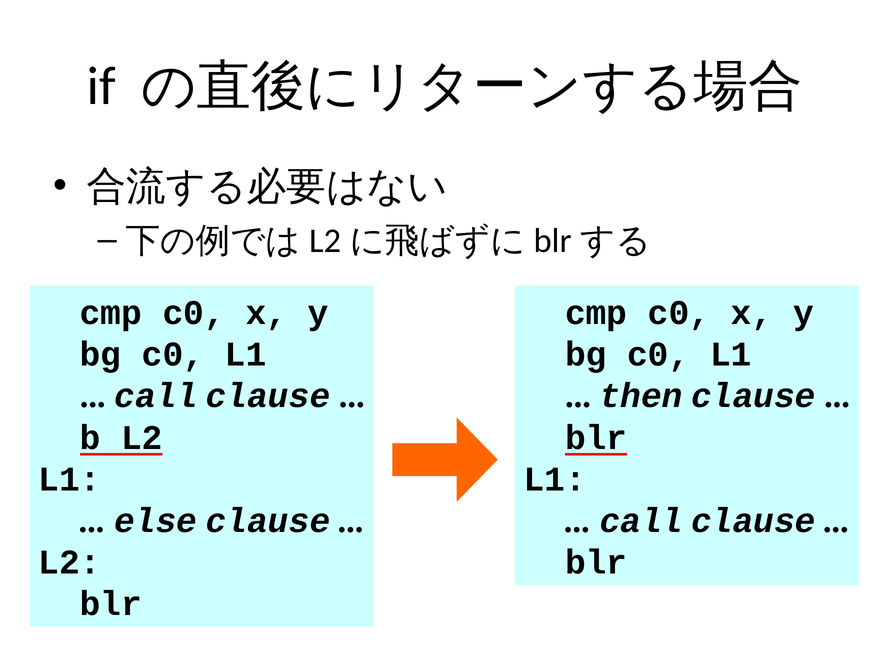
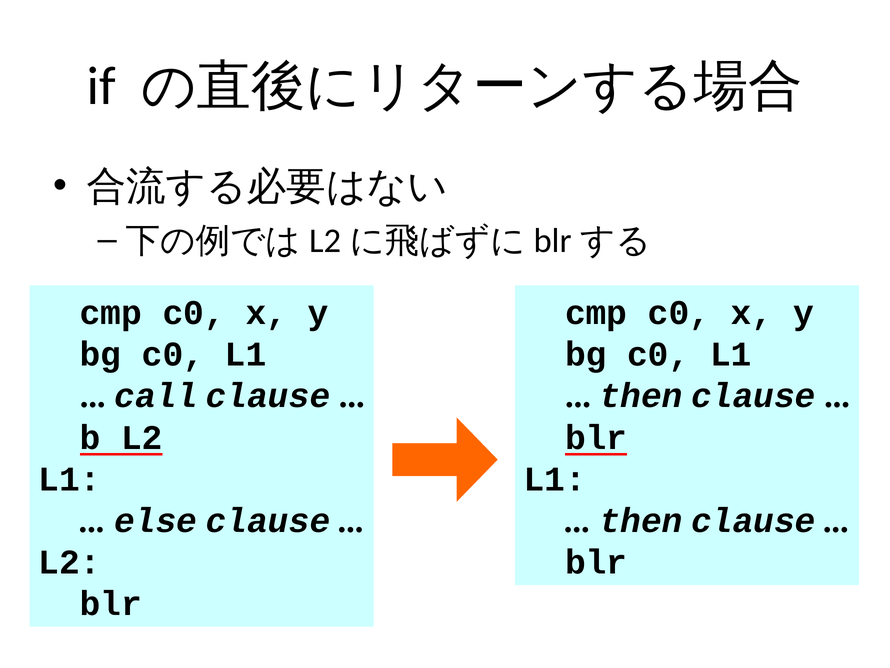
call at (641, 520): call -> then
